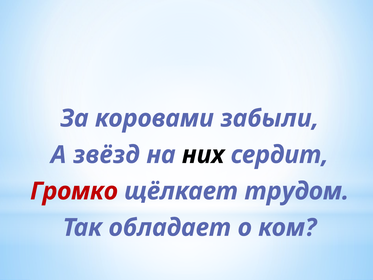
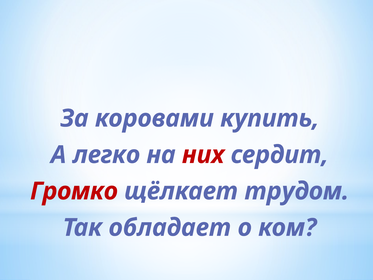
забыли: забыли -> купить
звёзд: звёзд -> легко
них colour: black -> red
